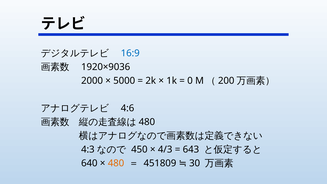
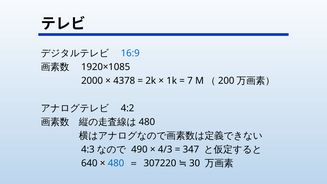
1920×9036: 1920×9036 -> 1920×1085
5000: 5000 -> 4378
0: 0 -> 7
4:6: 4:6 -> 4:2
450: 450 -> 490
643: 643 -> 347
480 at (116, 163) colour: orange -> blue
451809: 451809 -> 307220
